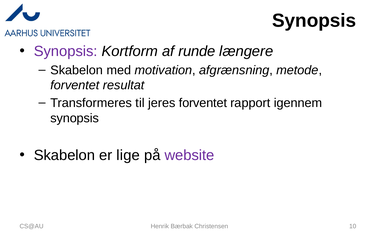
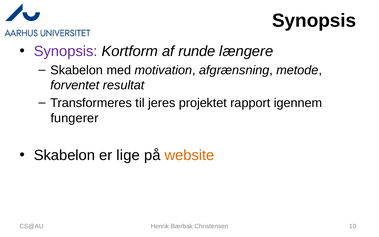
jeres forventet: forventet -> projektet
synopsis at (75, 118): synopsis -> fungerer
website colour: purple -> orange
